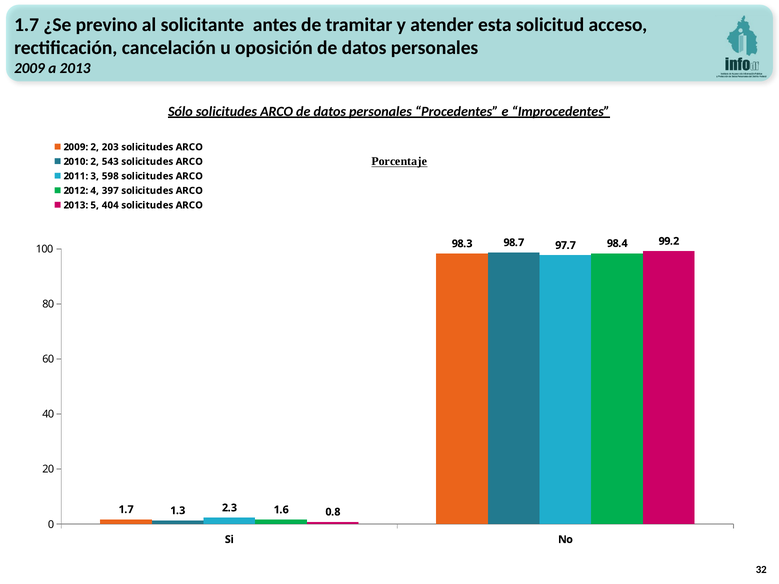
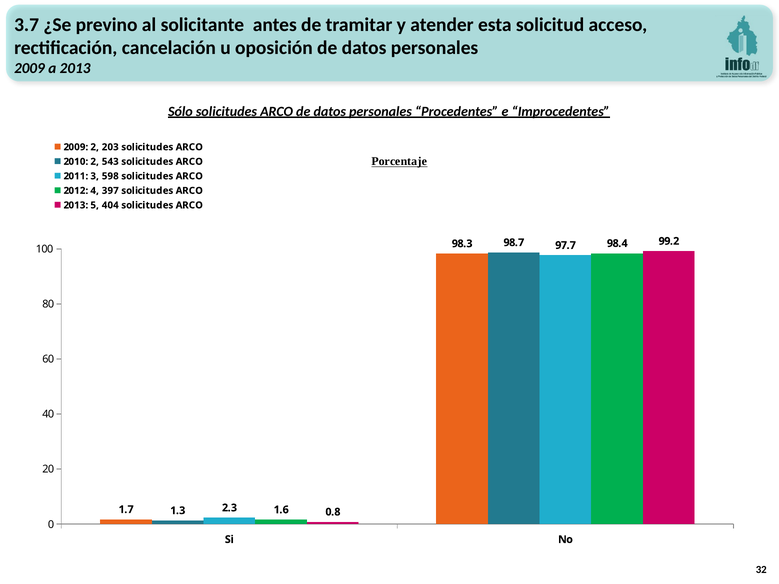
1.7 at (27, 25): 1.7 -> 3.7
